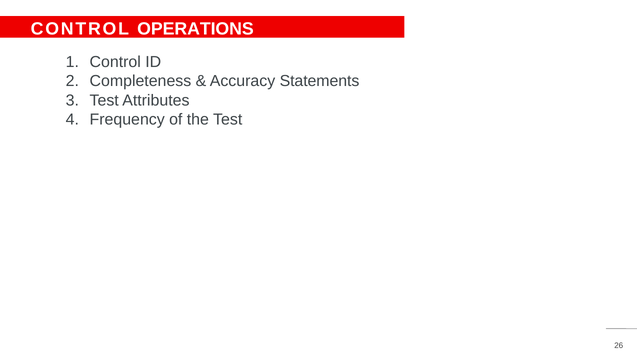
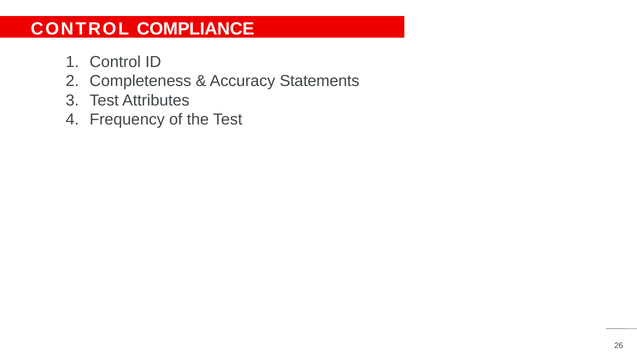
OPERATIONS: OPERATIONS -> COMPLIANCE
